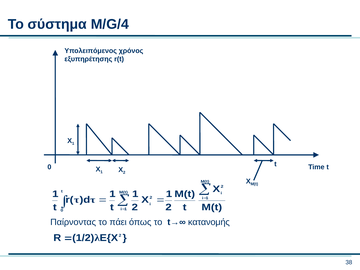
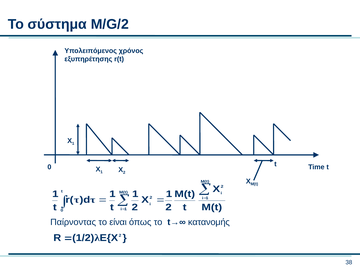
M/G/4: M/G/4 -> M/G/2
πάει: πάει -> είναι
